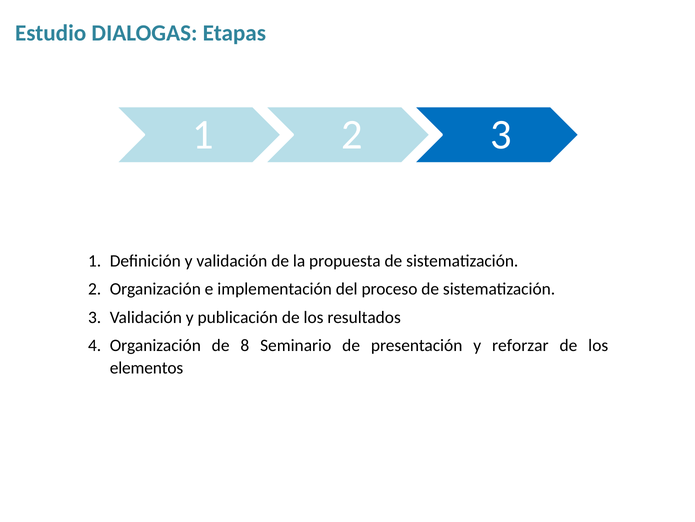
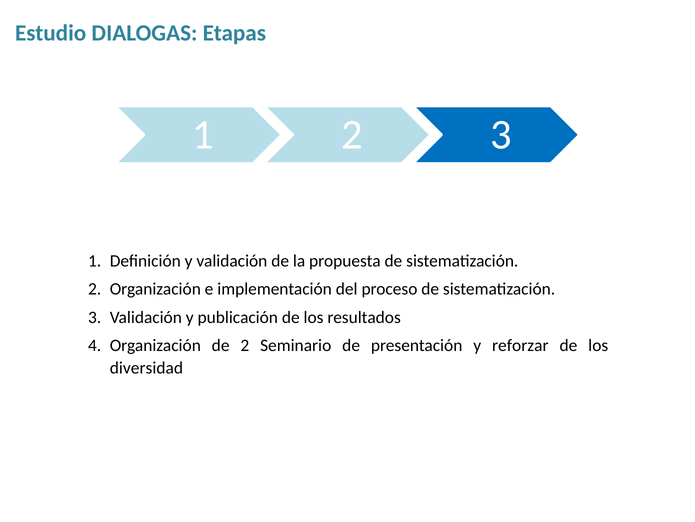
de 8: 8 -> 2
elementos: elementos -> diversidad
